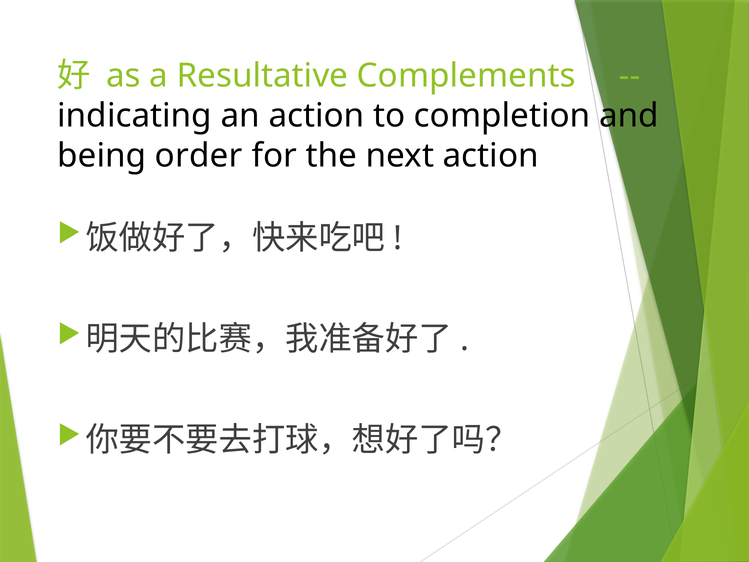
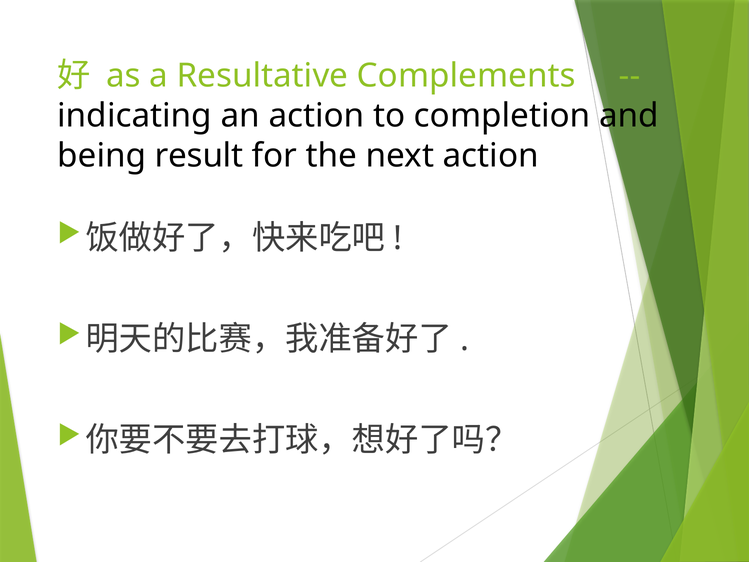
order: order -> result
